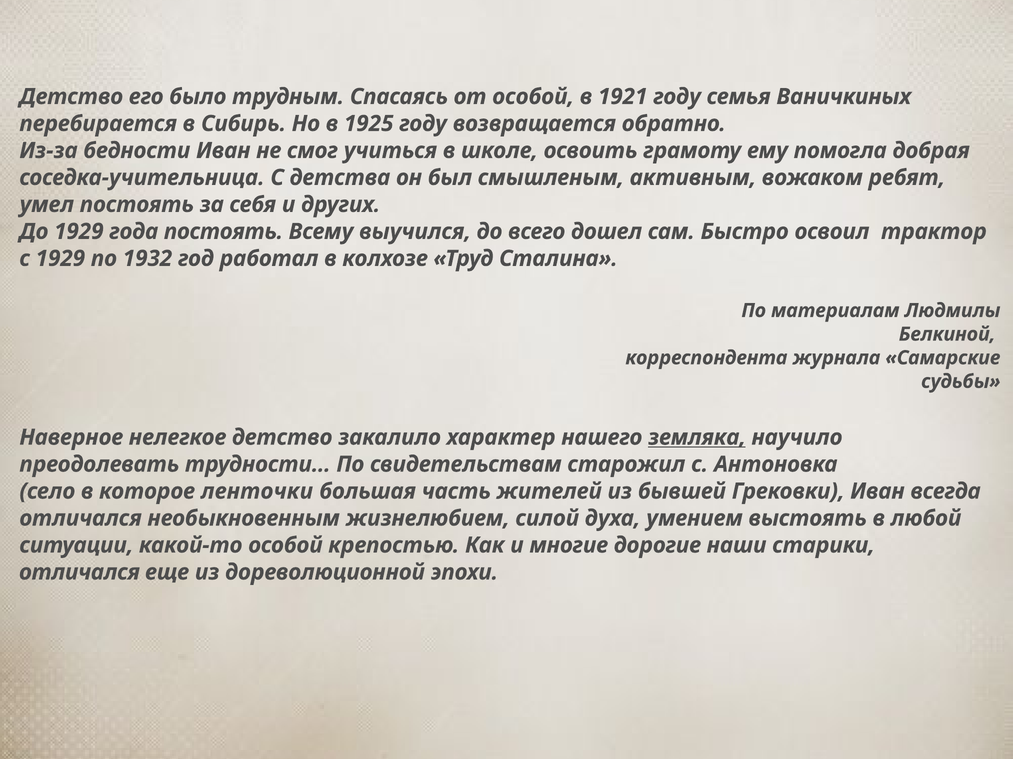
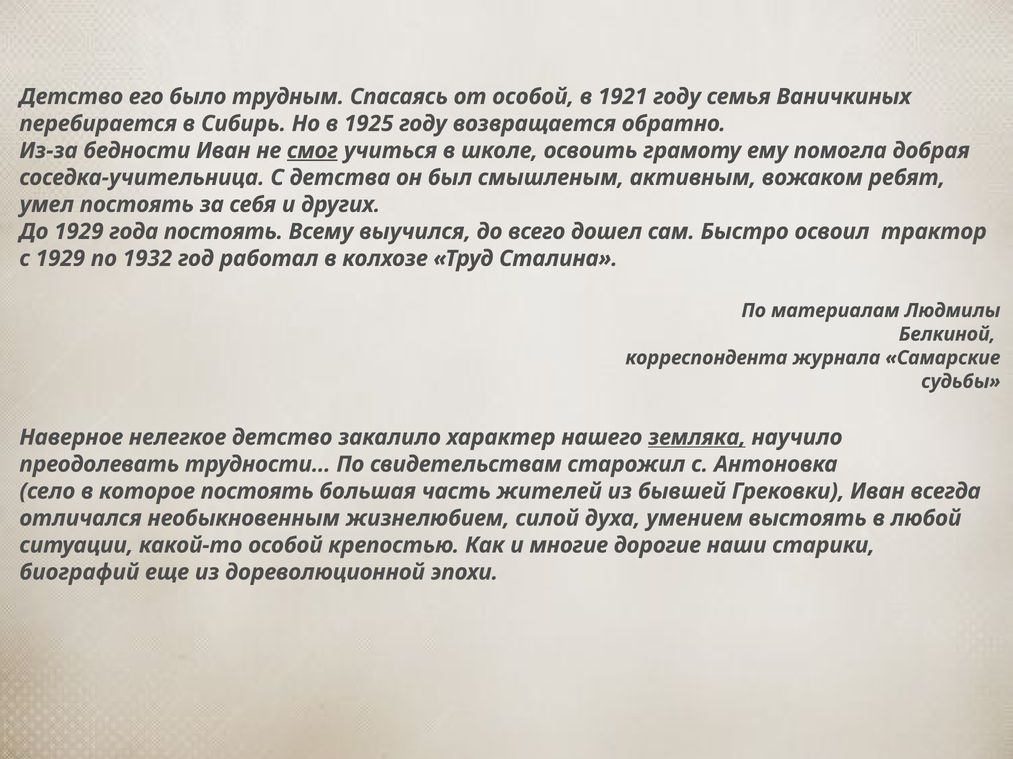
смог underline: none -> present
которое ленточки: ленточки -> постоять
отличался at (79, 573): отличался -> биографий
